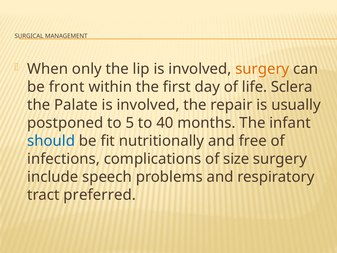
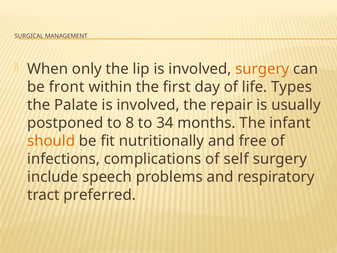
Sclera: Sclera -> Types
5: 5 -> 8
40: 40 -> 34
should colour: blue -> orange
size: size -> self
